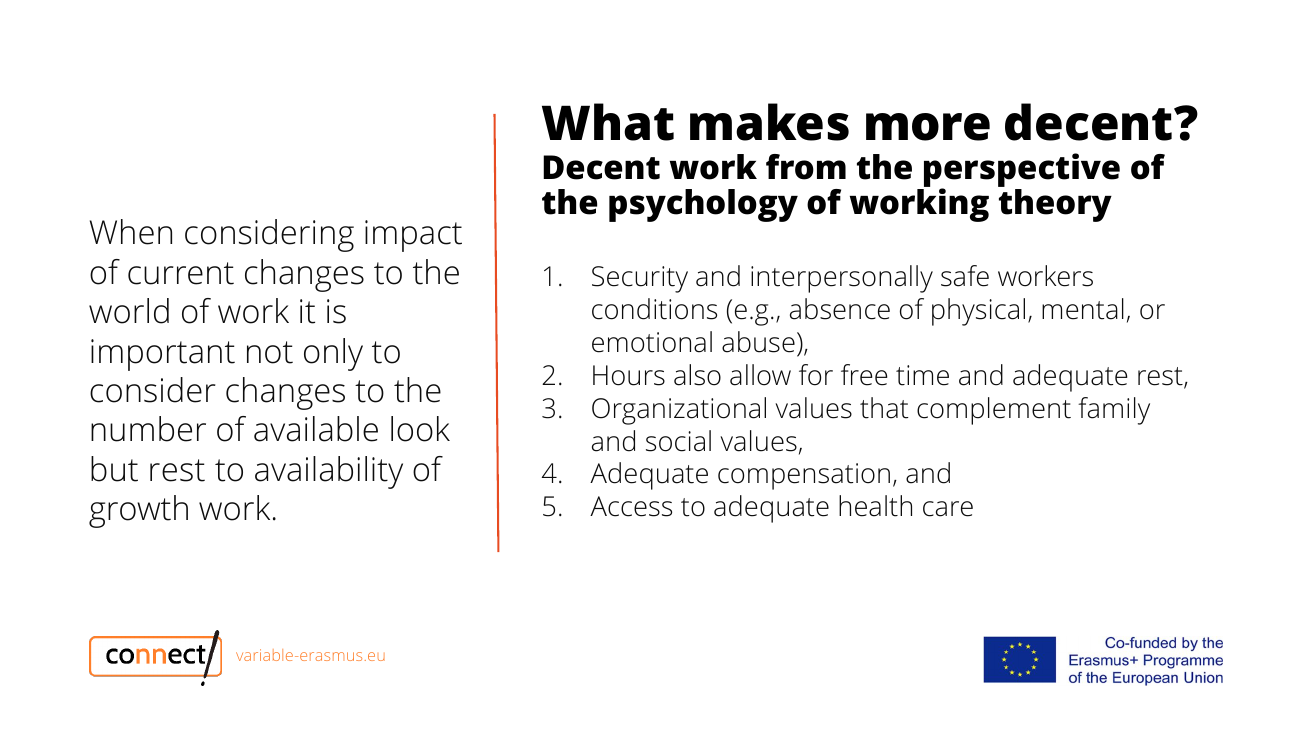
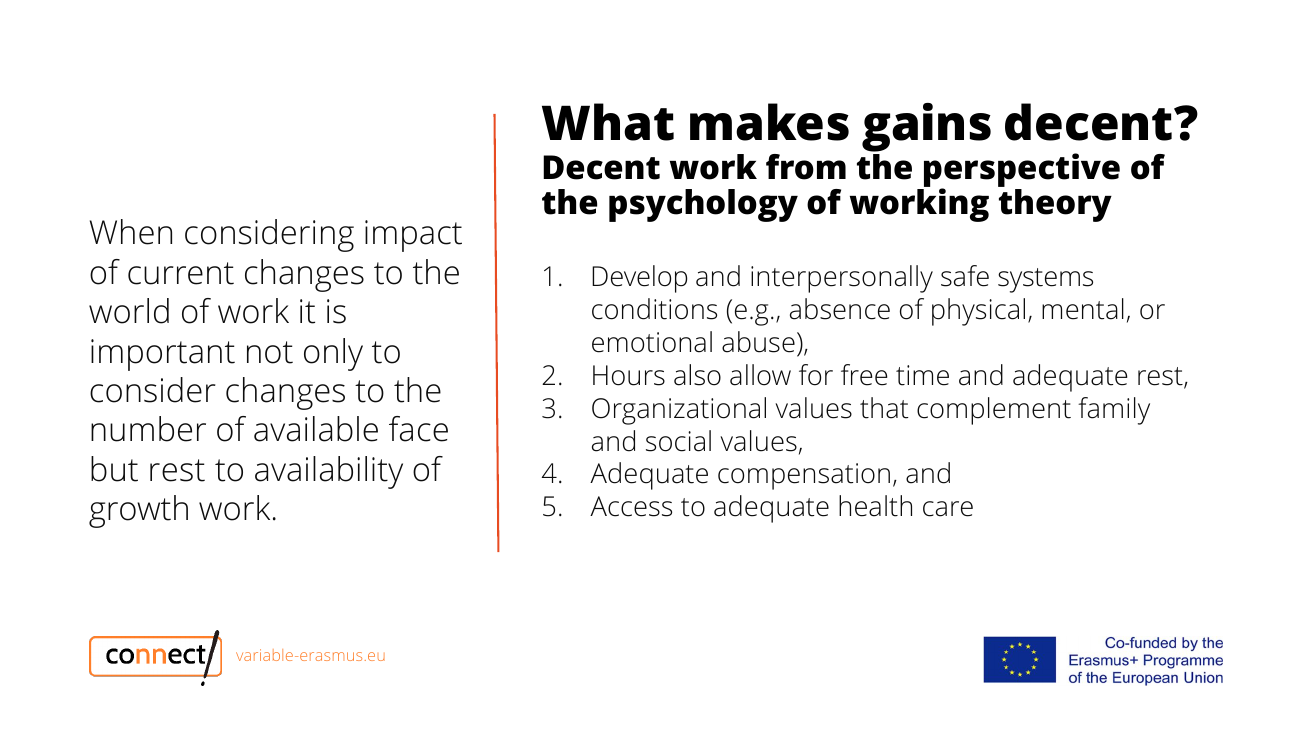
more: more -> gains
Security: Security -> Develop
workers: workers -> systems
look: look -> face
